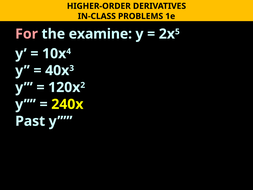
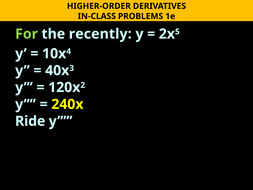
For colour: pink -> light green
examine: examine -> recently
Past: Past -> Ride
